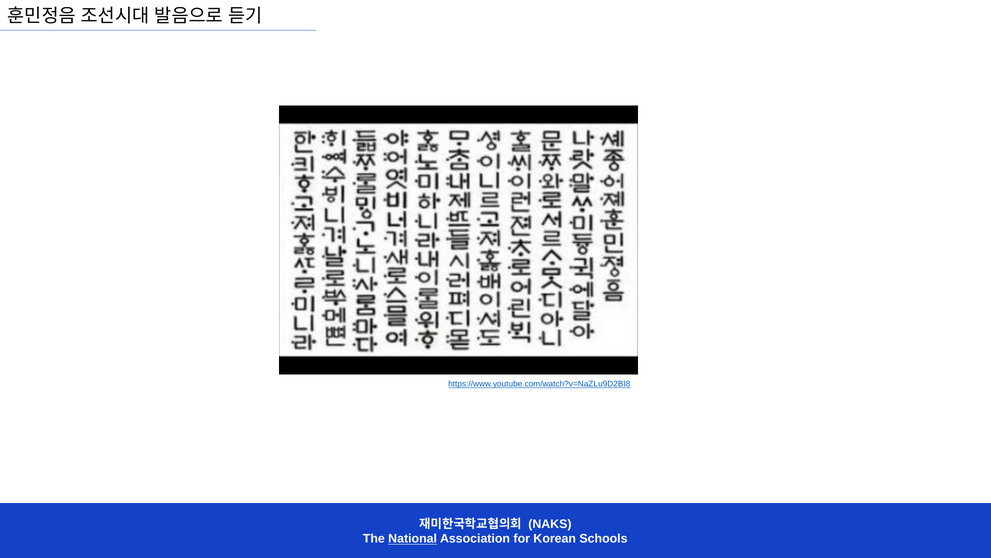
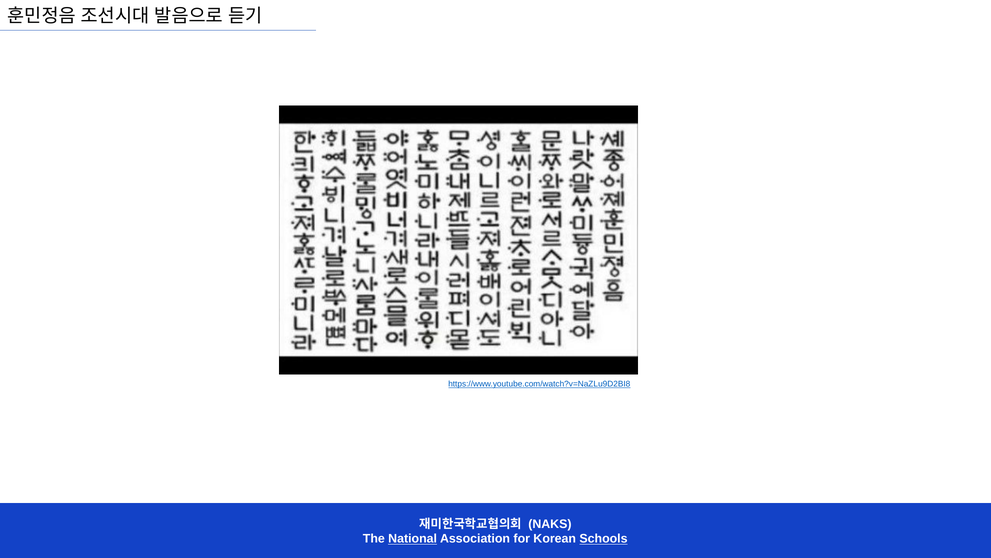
Schools underline: none -> present
